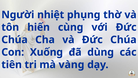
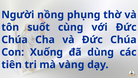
nhiệt: nhiệt -> nồng
hiến: hiến -> suốt
